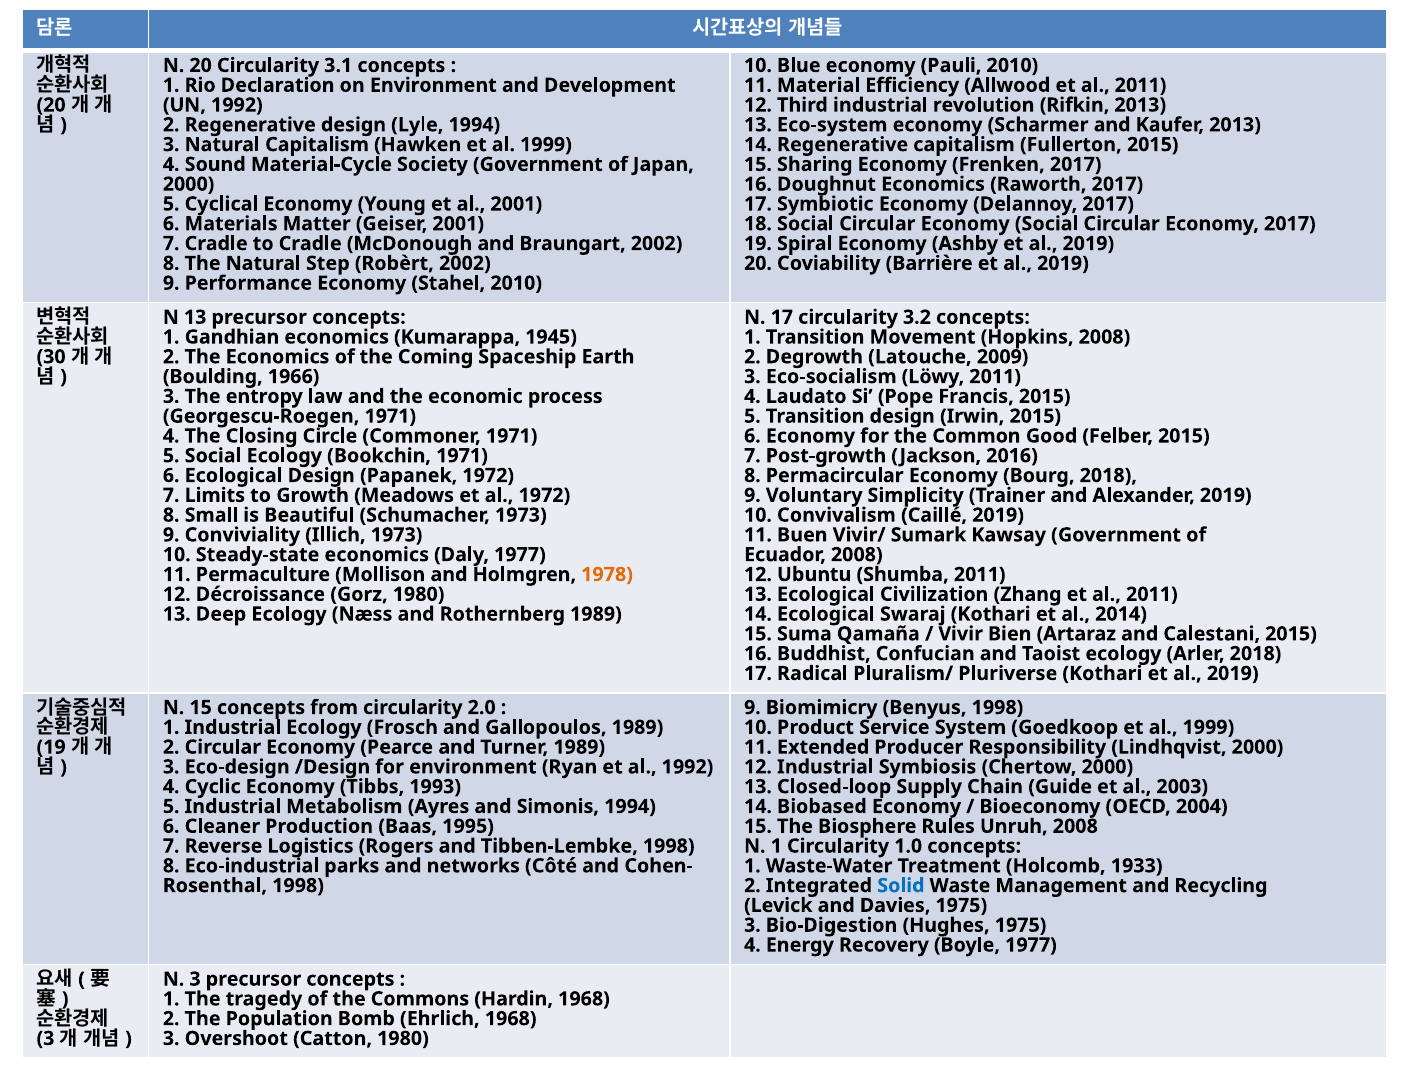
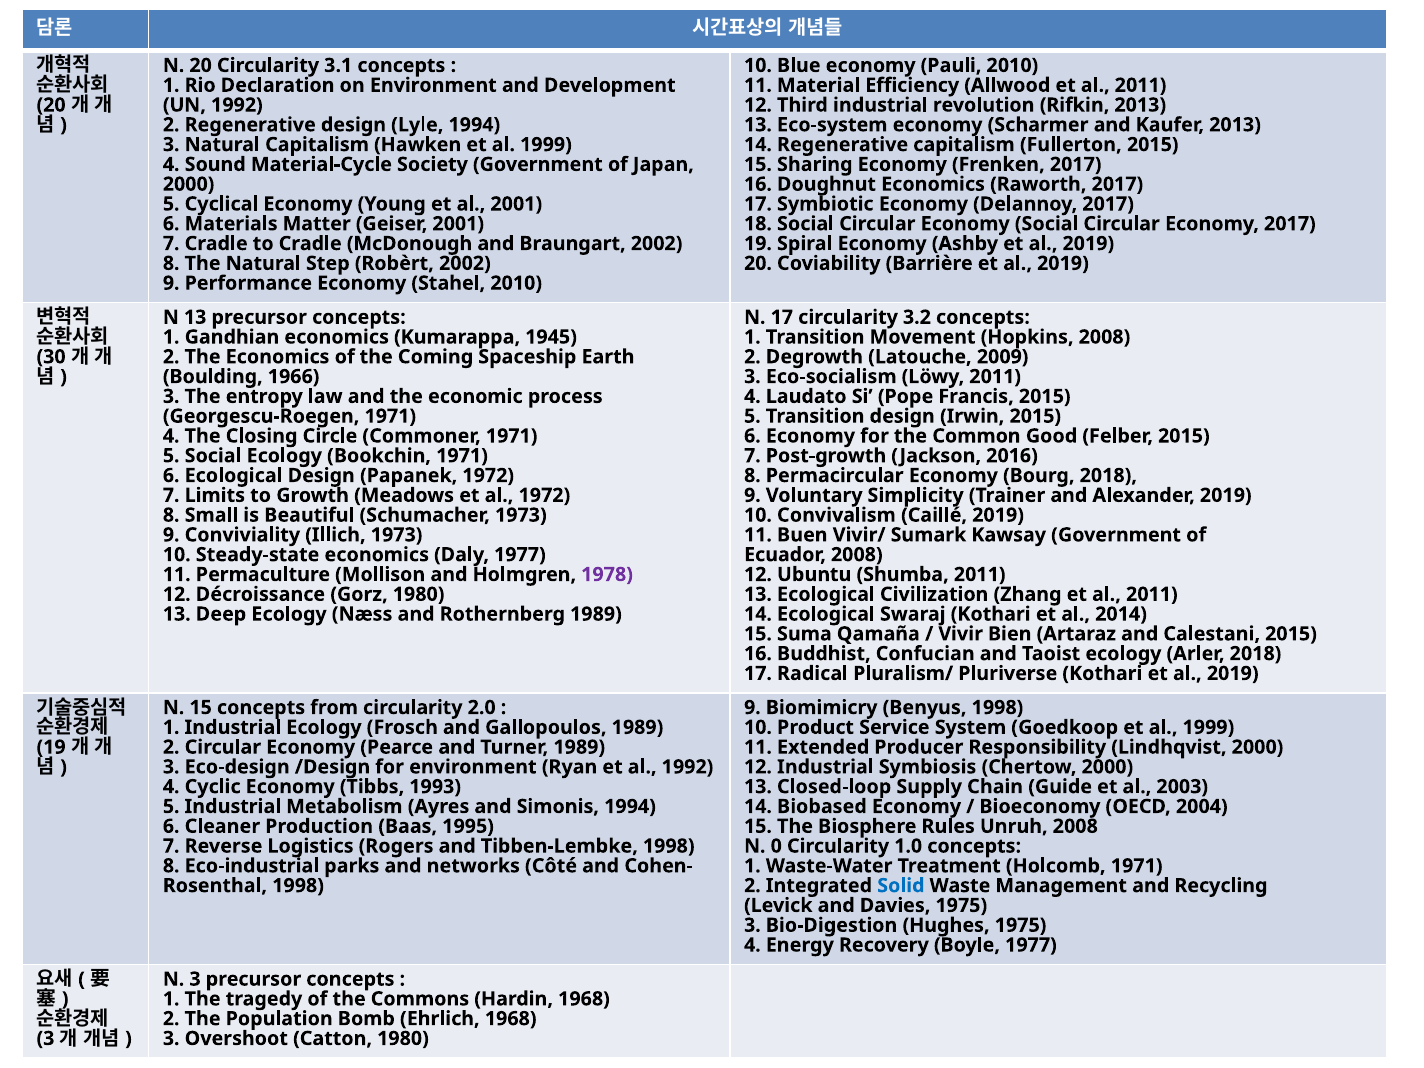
1978 colour: orange -> purple
N 1: 1 -> 0
Holcomb 1933: 1933 -> 1971
